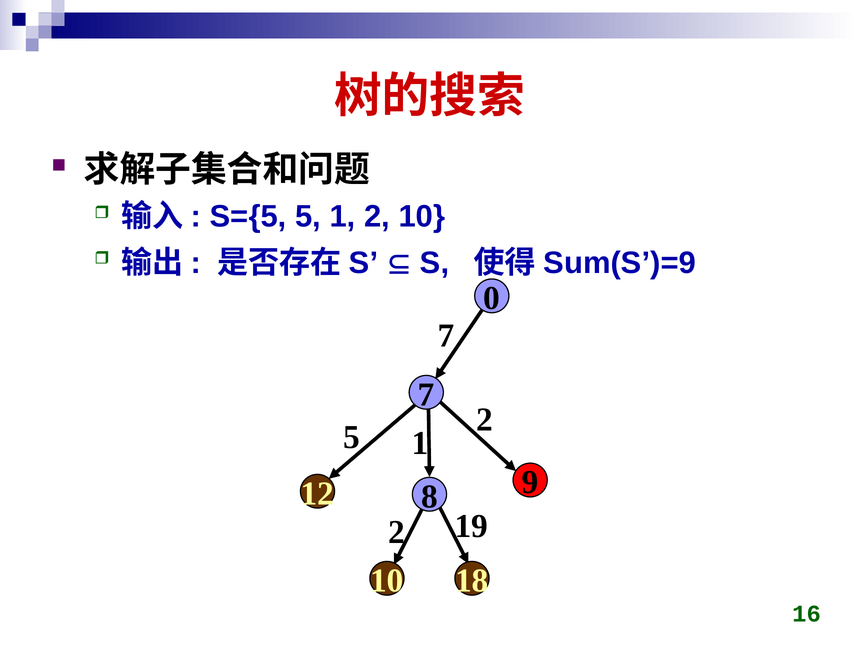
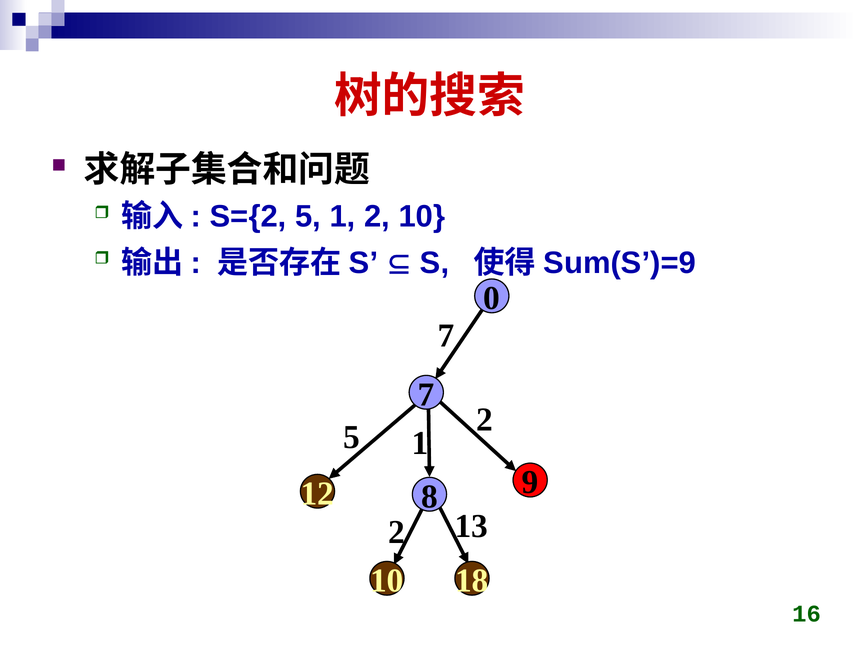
S={5: S={5 -> S={2
19: 19 -> 13
